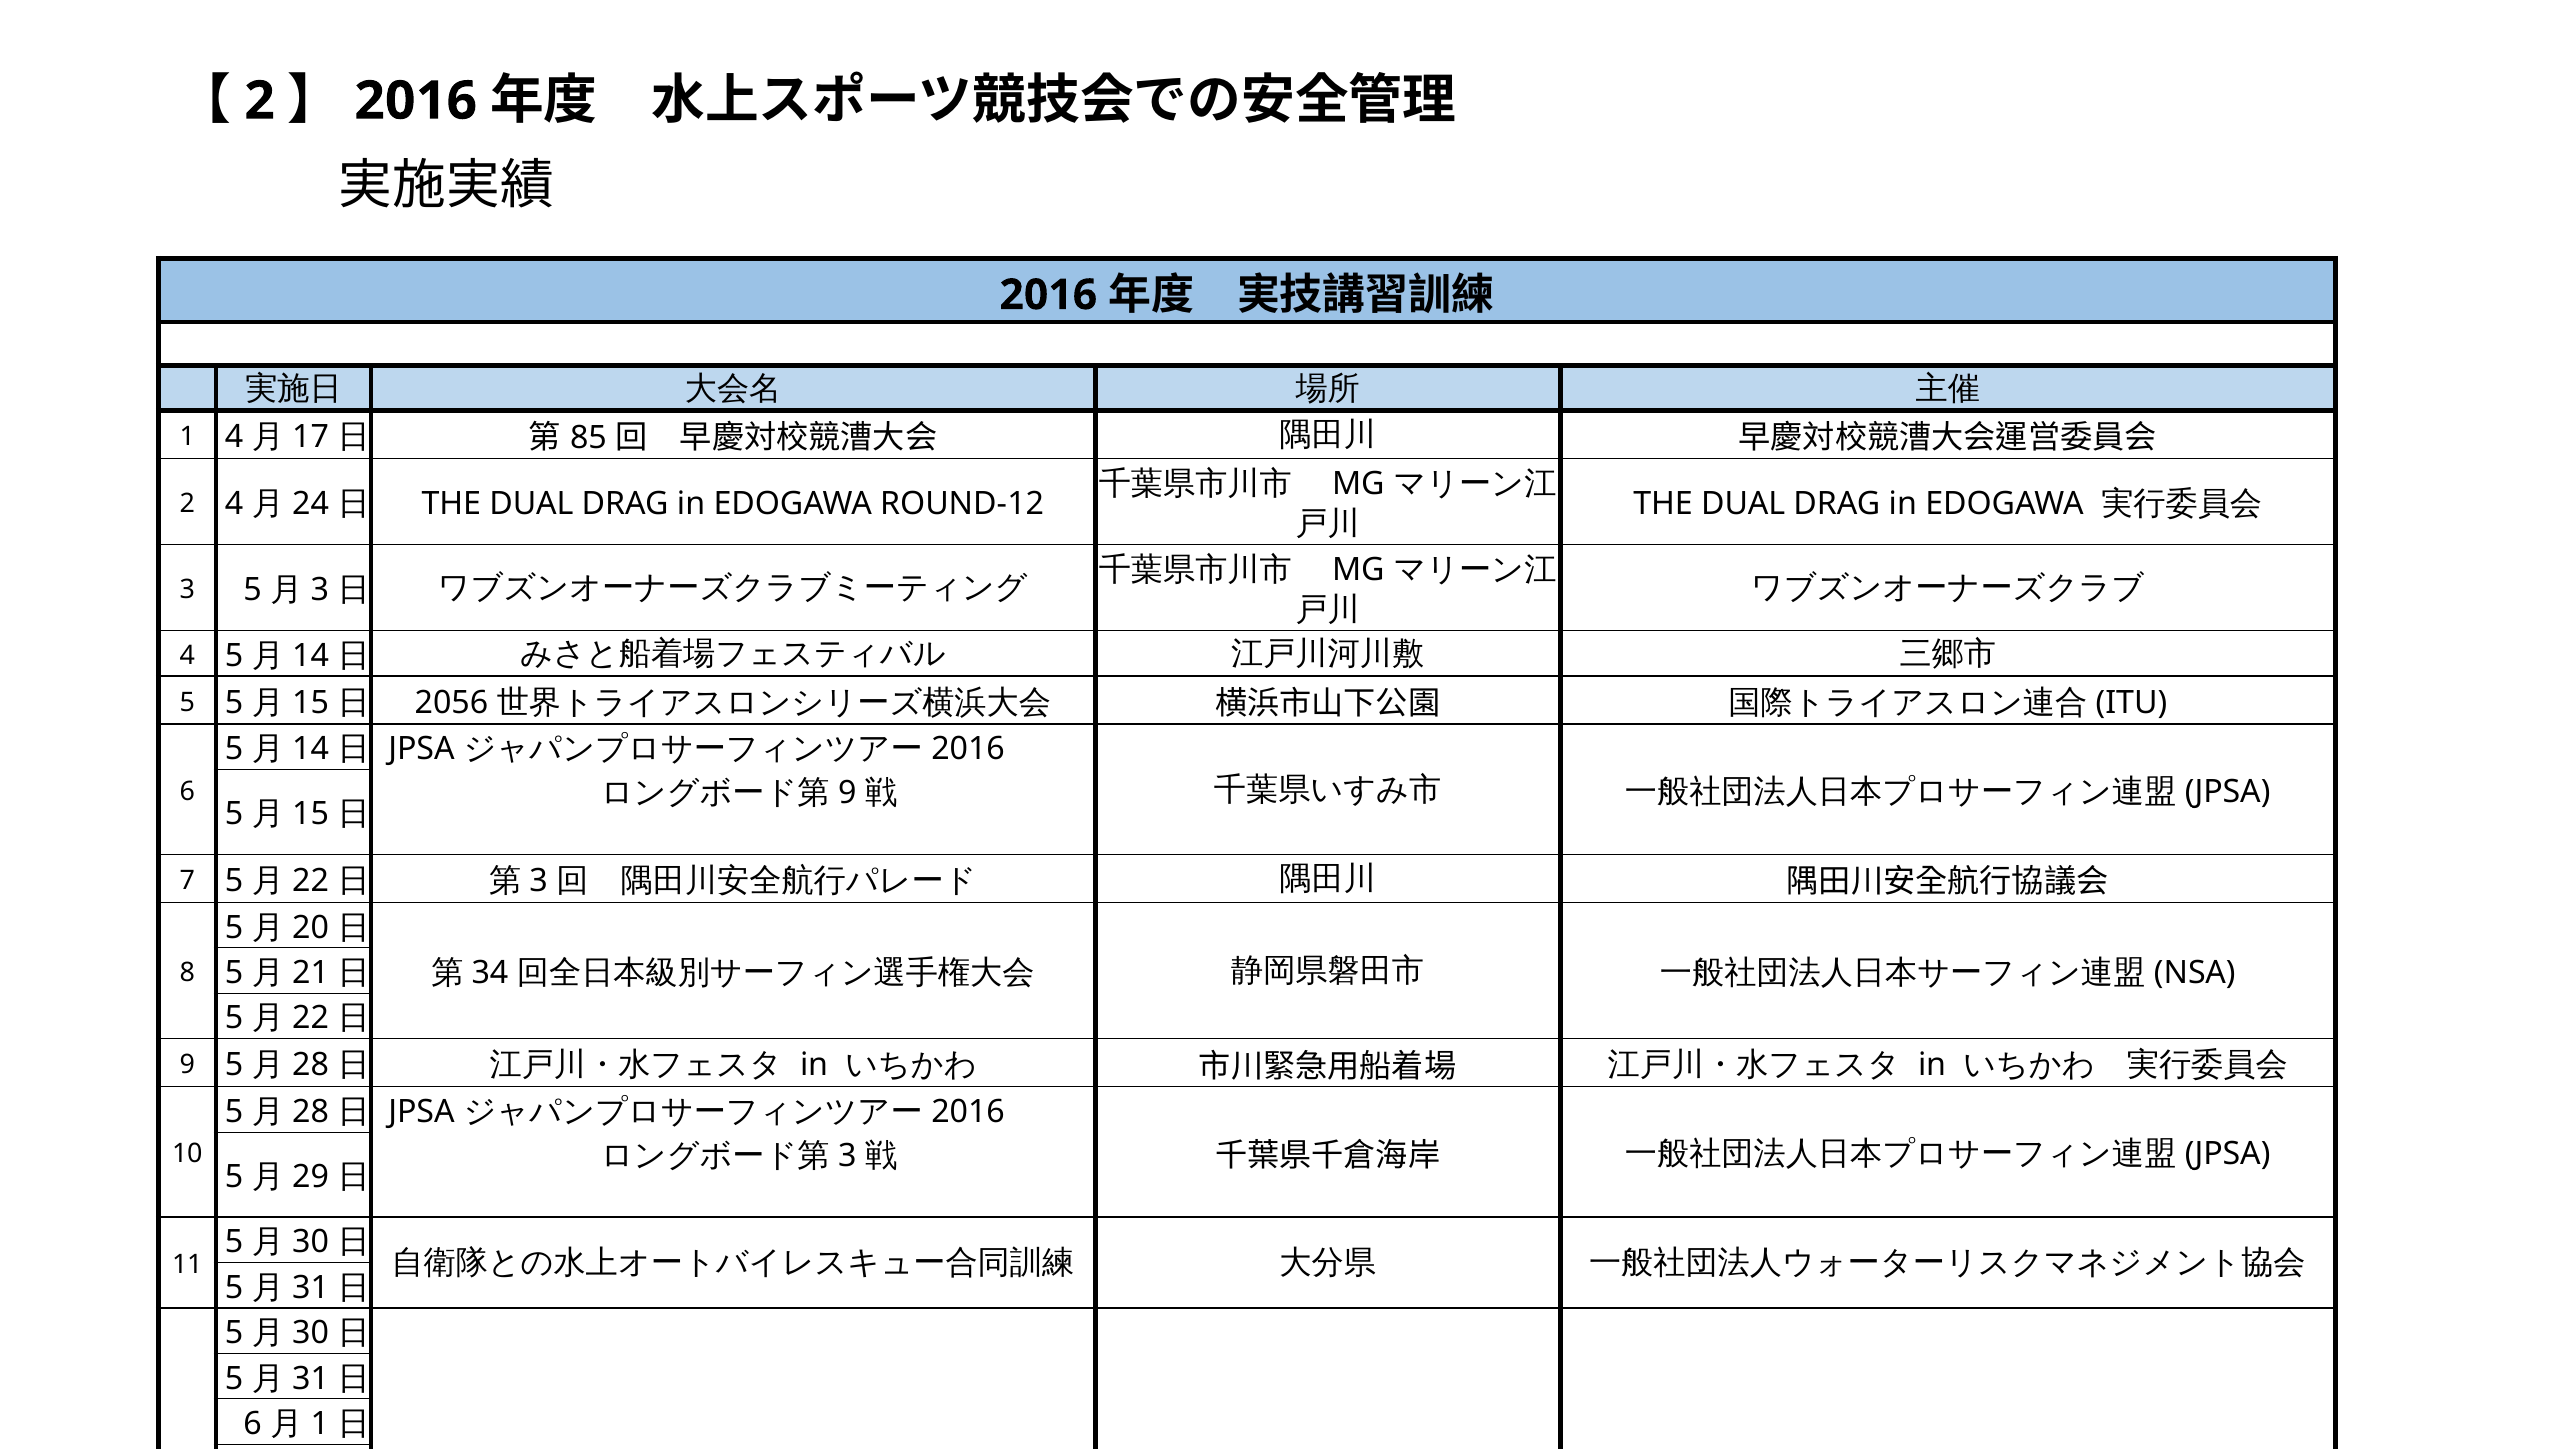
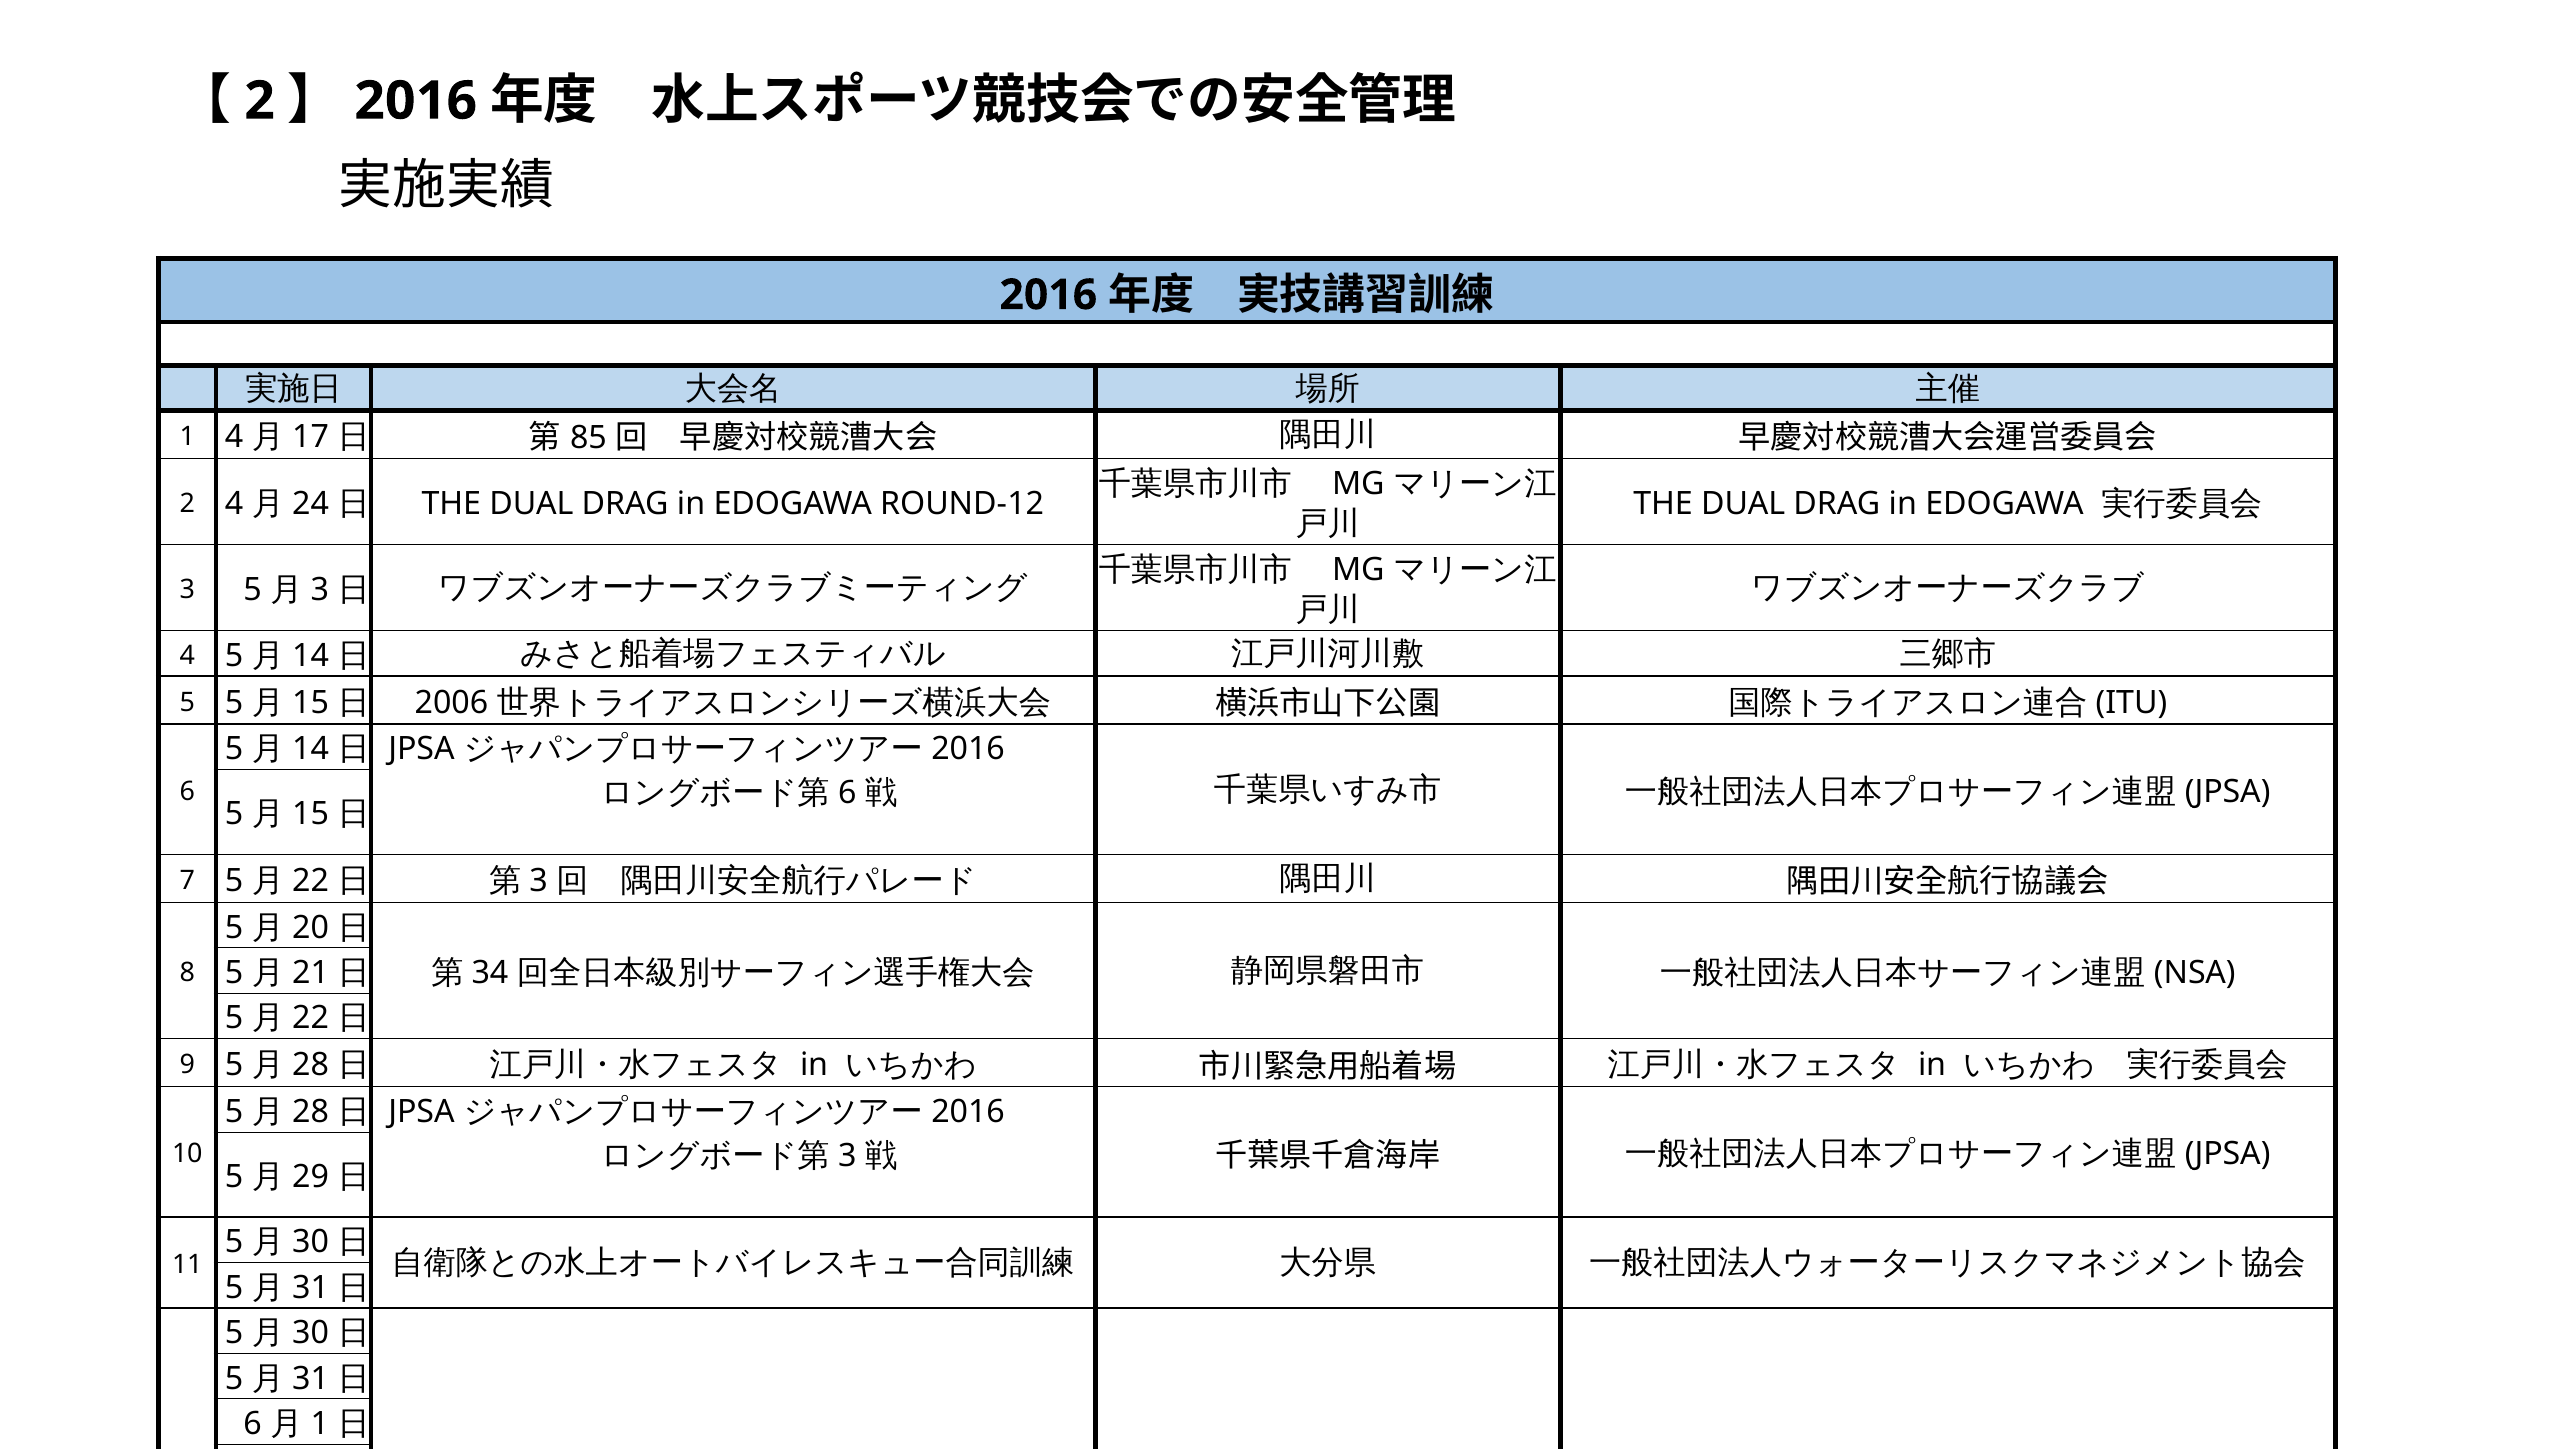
2056: 2056 -> 2006
9 at (847, 793): 9 -> 6
